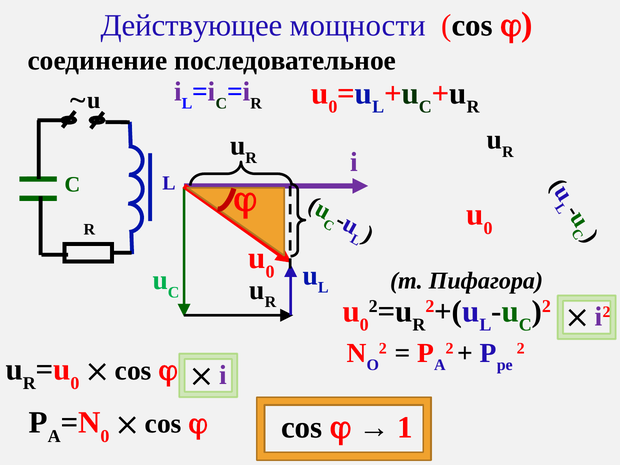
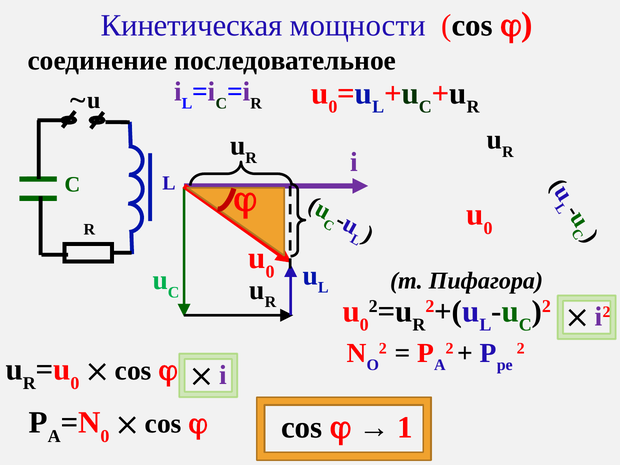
Действующее: Действующее -> Кинетическая
